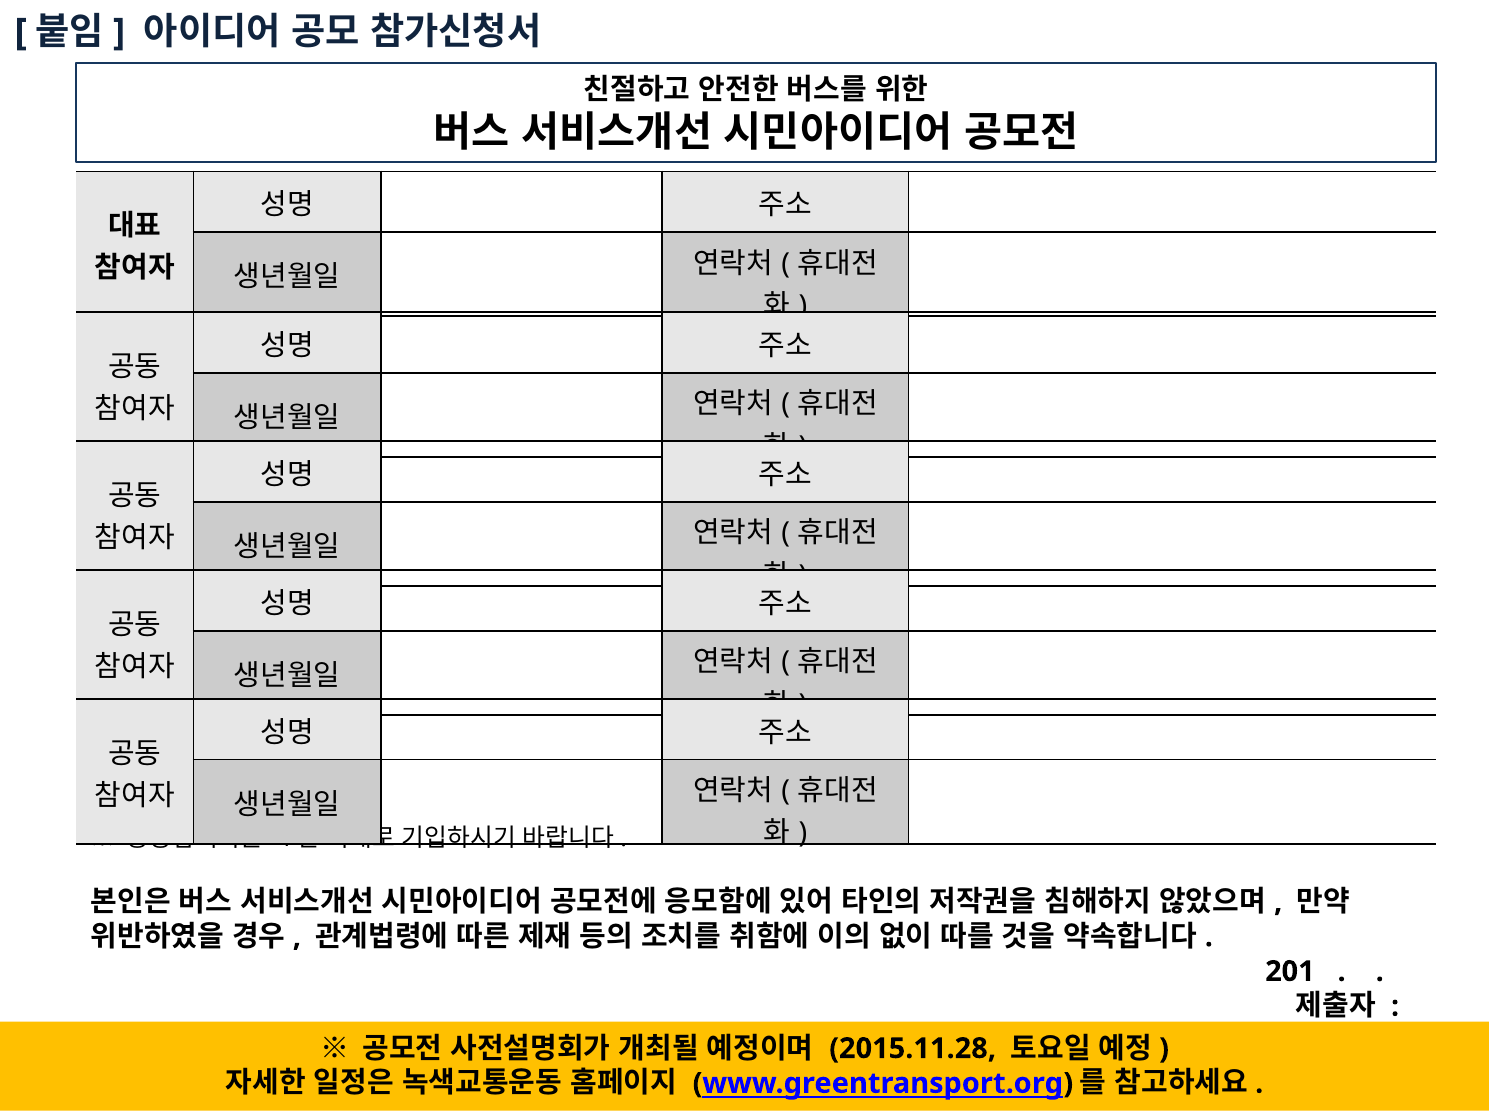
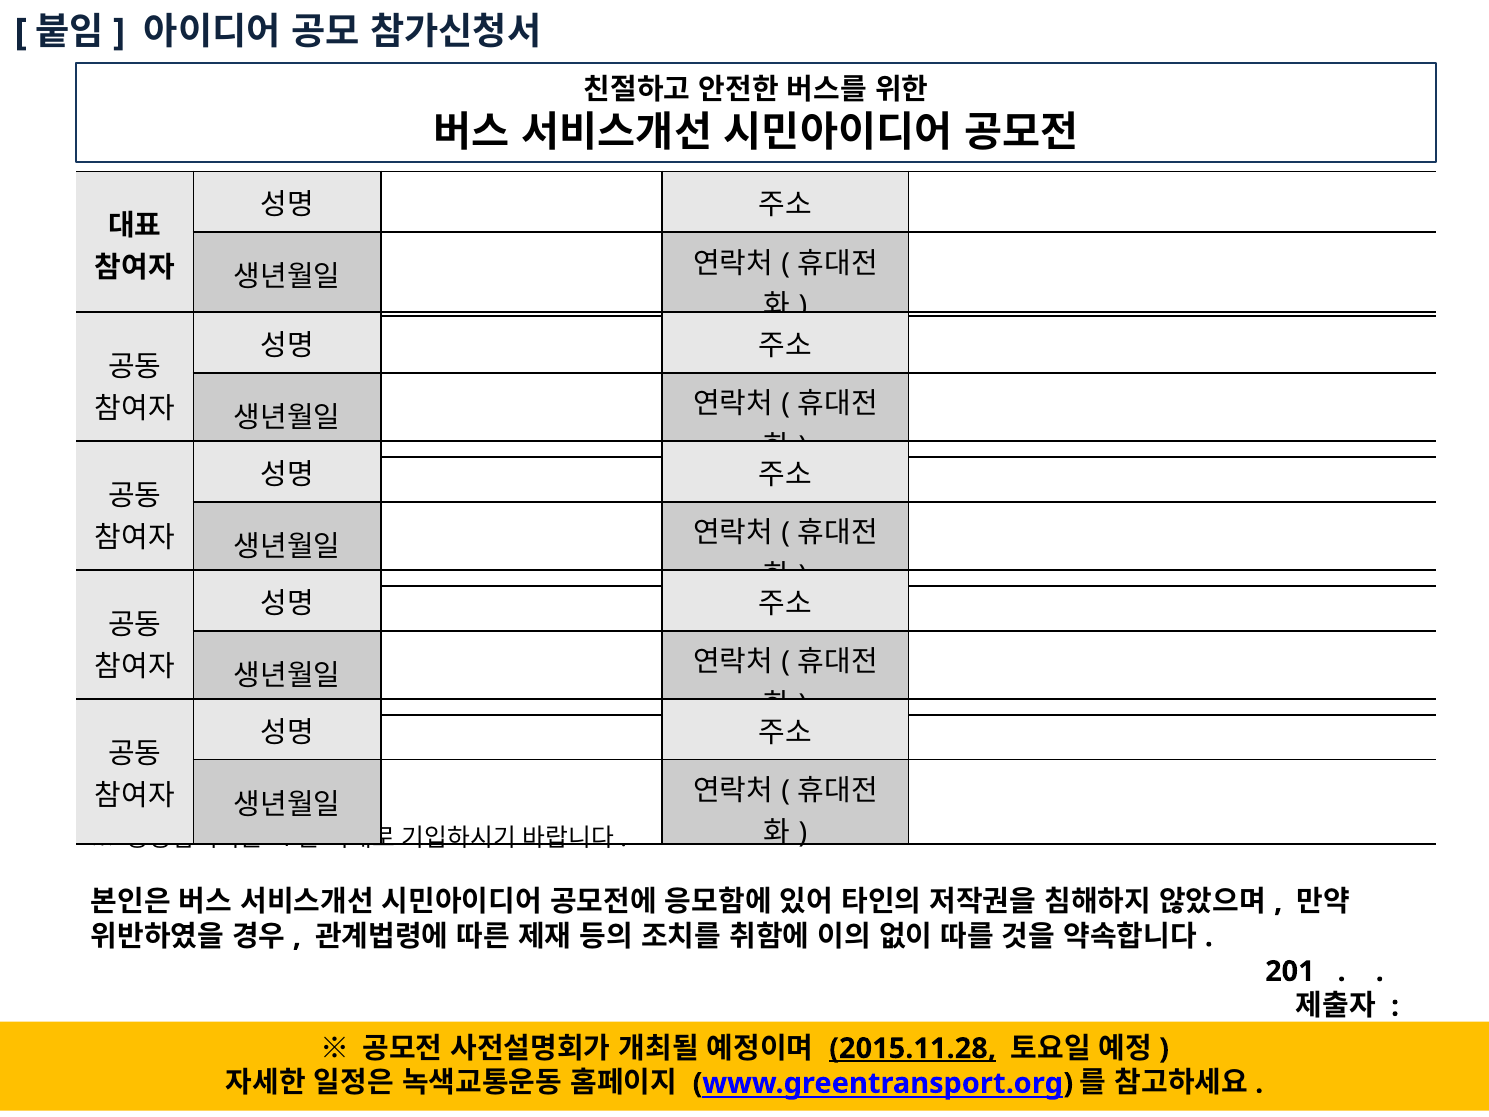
2015.11.28 underline: none -> present
